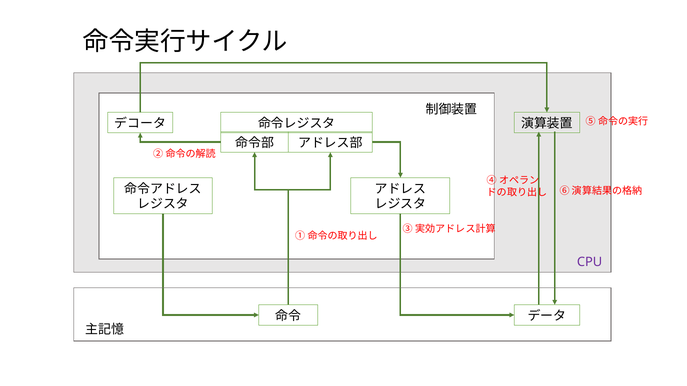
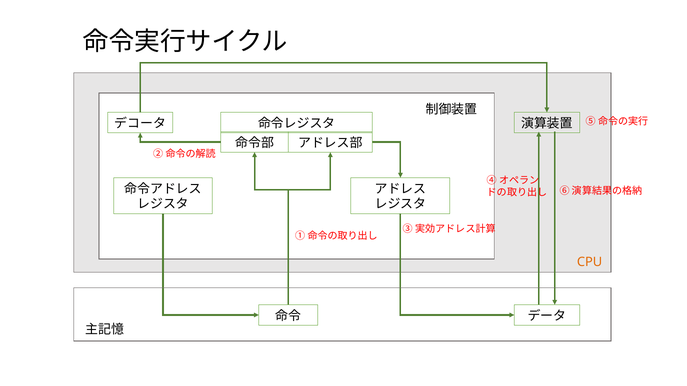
CPU colour: purple -> orange
